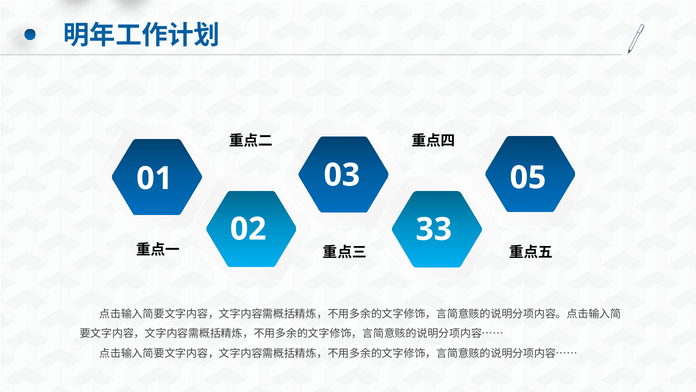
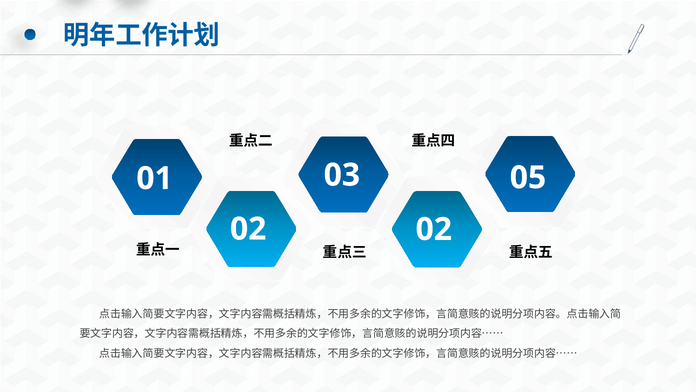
02 33: 33 -> 02
